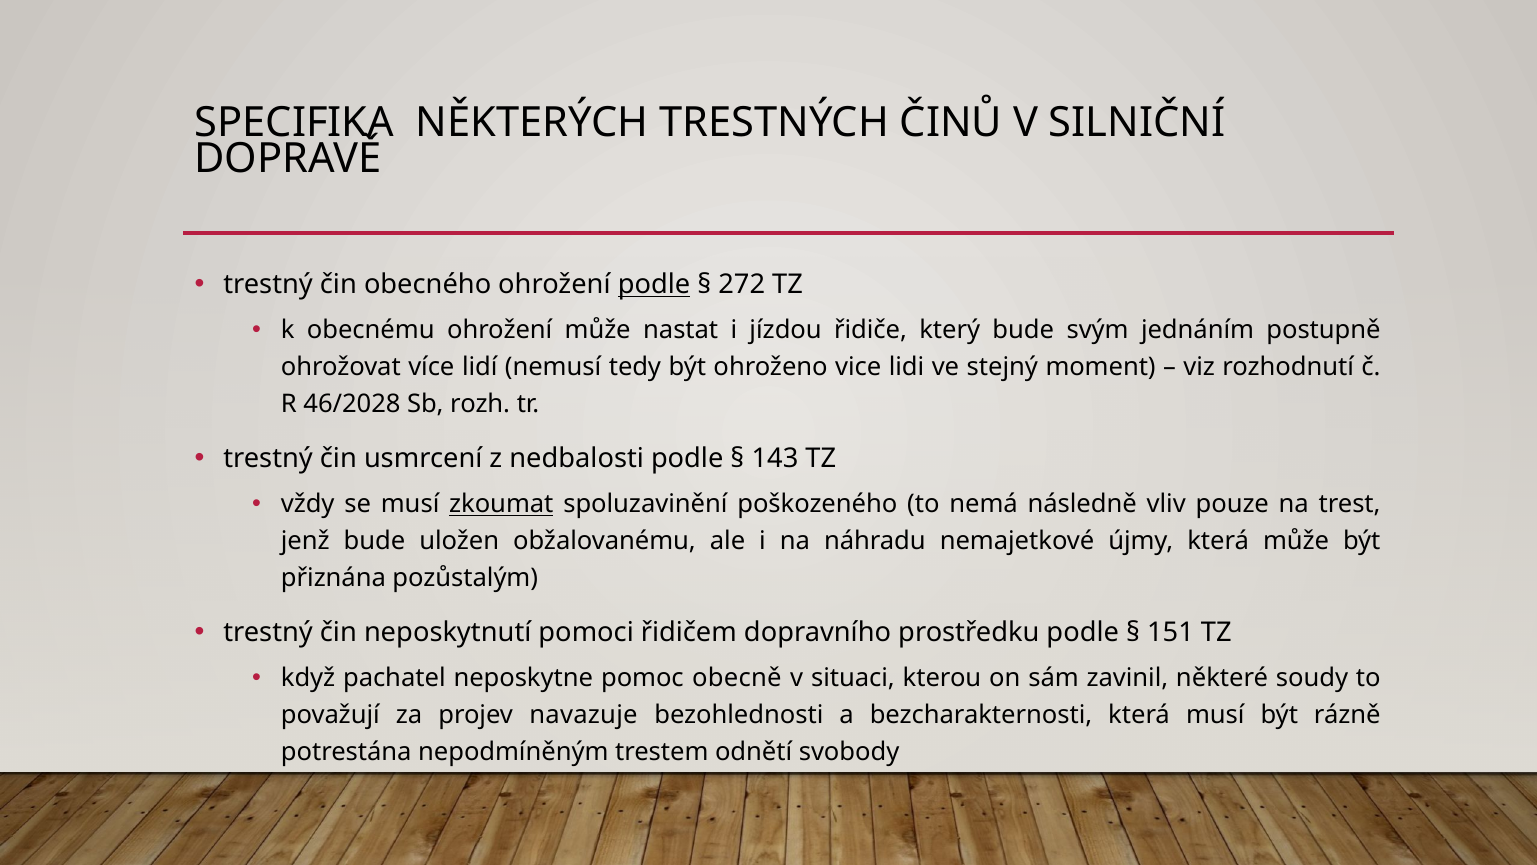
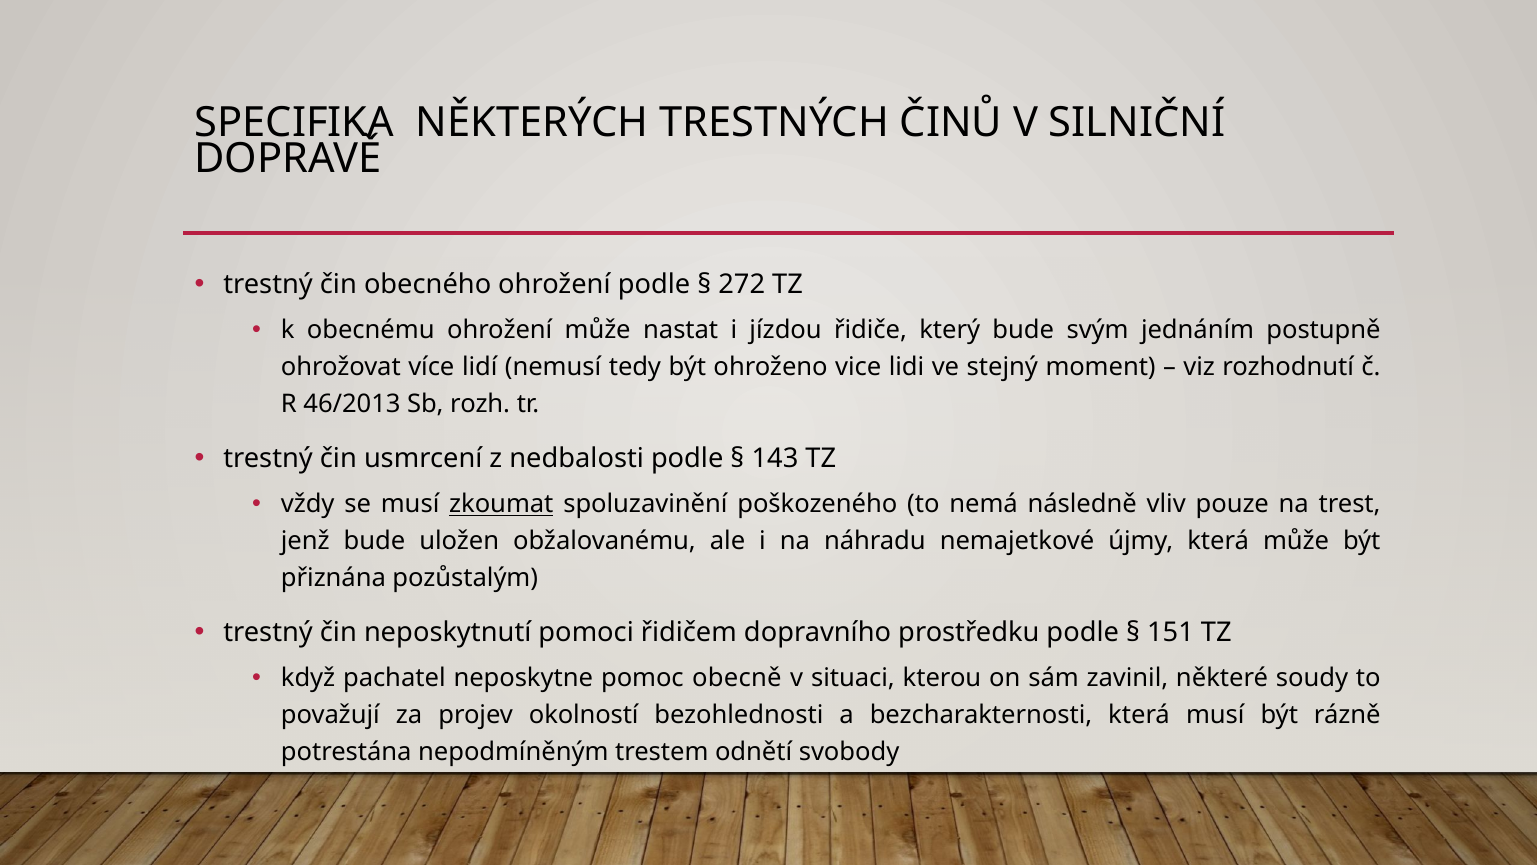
podle at (654, 285) underline: present -> none
46/2028: 46/2028 -> 46/2013
navazuje: navazuje -> okolností
